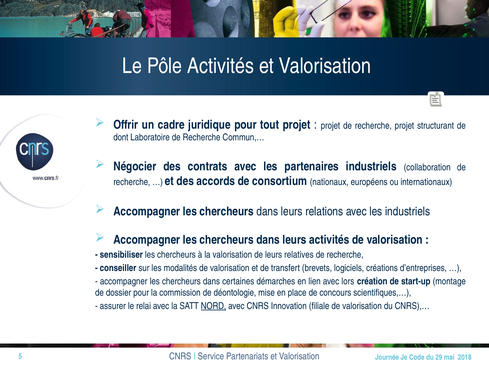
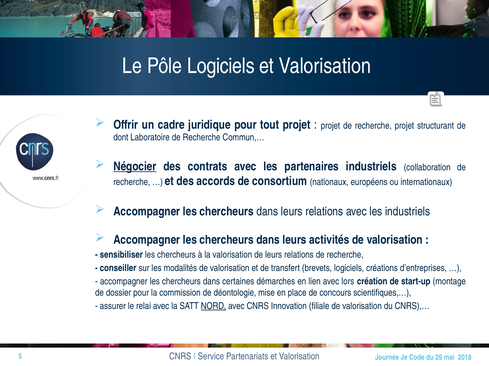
Pôle Activités: Activités -> Logiciels
Négocier underline: none -> present
de leurs relatives: relatives -> relations
